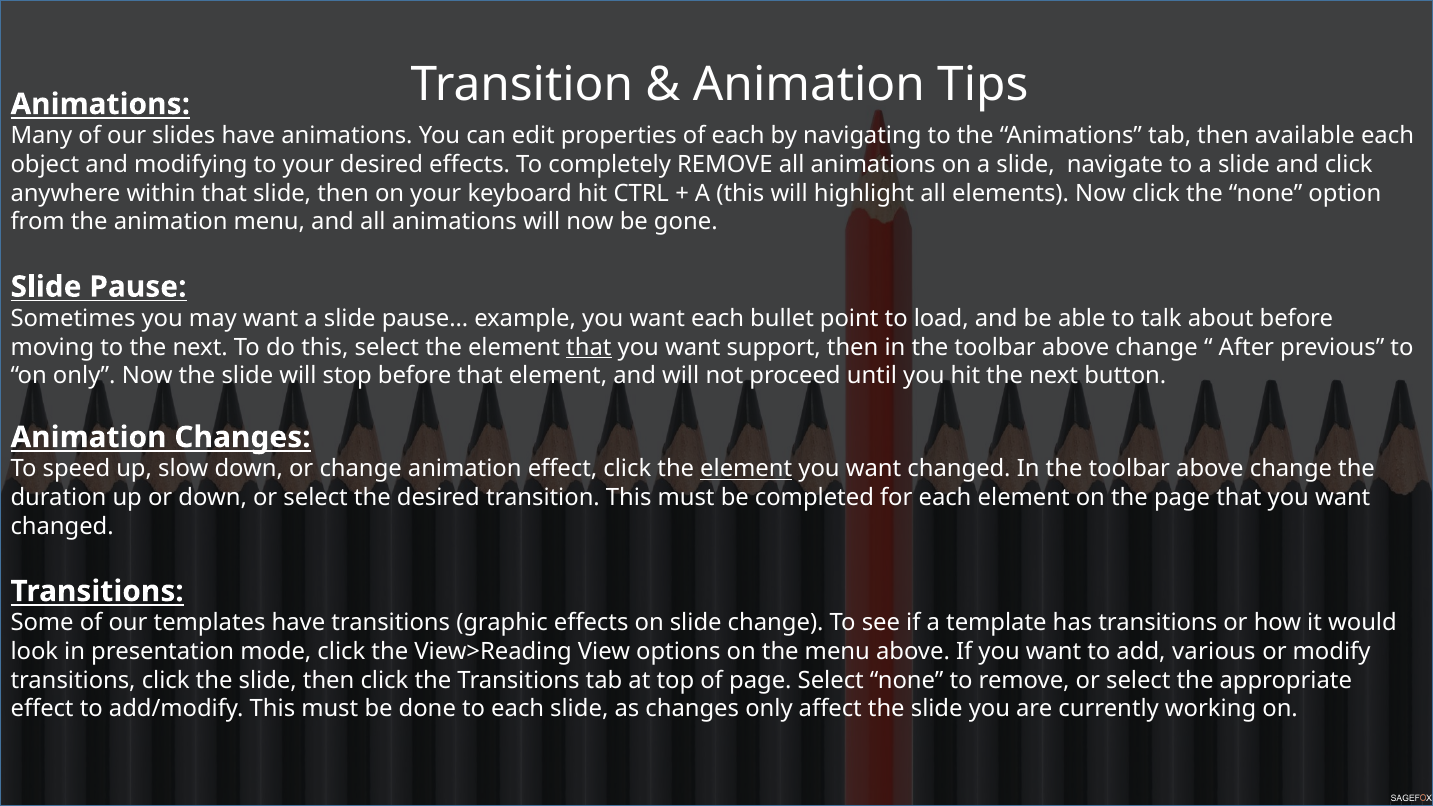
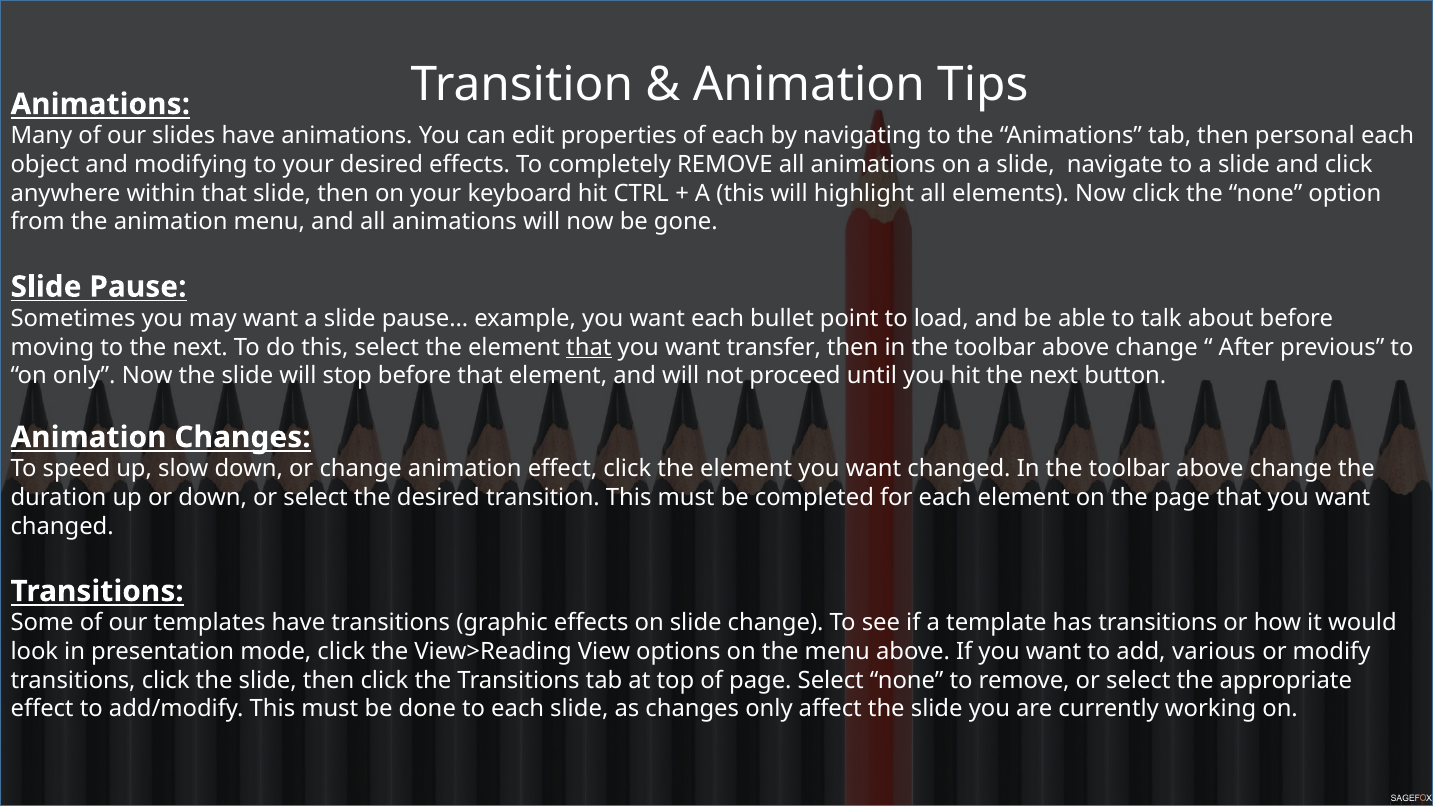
available: available -> personal
support: support -> transfer
element at (746, 469) underline: present -> none
